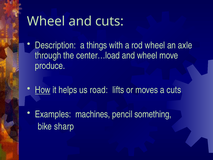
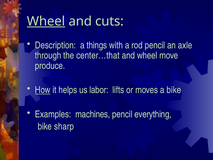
Wheel at (46, 21) underline: none -> present
rod wheel: wheel -> pencil
center…load: center…load -> center…that
road: road -> labor
a cuts: cuts -> bike
something: something -> everything
